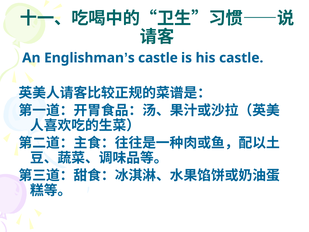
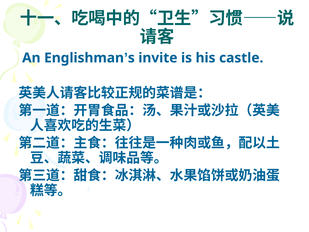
castle at (158, 58): castle -> invite
